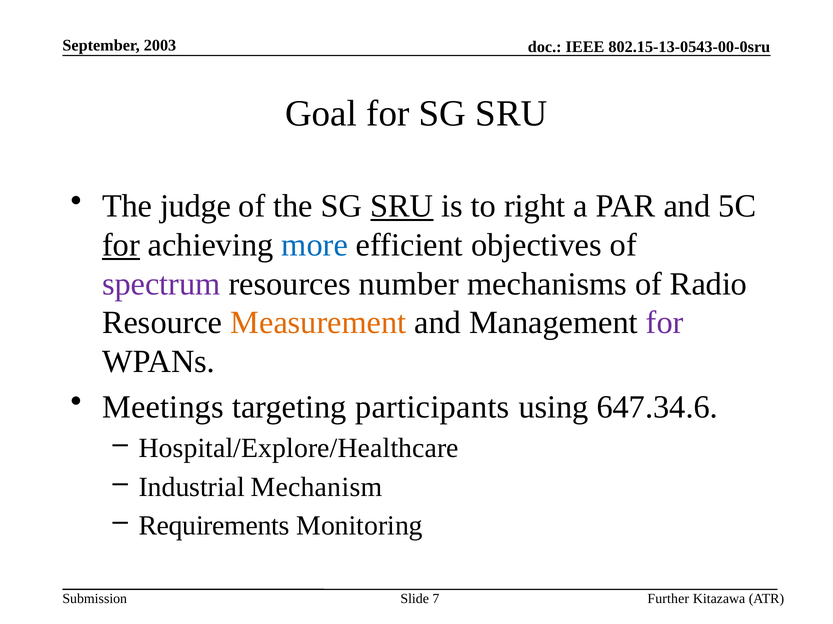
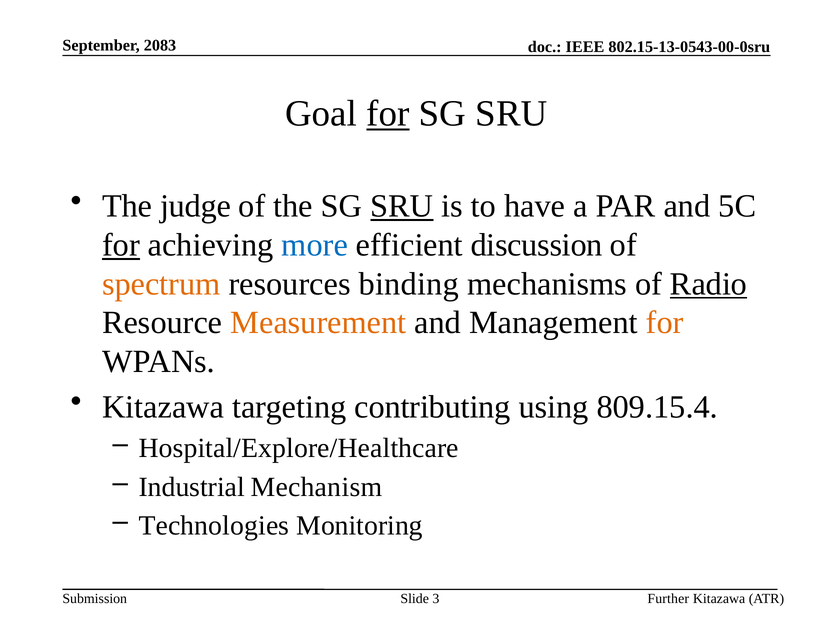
2003: 2003 -> 2083
for at (388, 114) underline: none -> present
right: right -> have
objectives: objectives -> discussion
spectrum colour: purple -> orange
number: number -> binding
Radio underline: none -> present
for at (665, 323) colour: purple -> orange
Meetings at (163, 407): Meetings -> Kitazawa
participants: participants -> contributing
647.34.6: 647.34.6 -> 809.15.4
Requirements: Requirements -> Technologies
7: 7 -> 3
